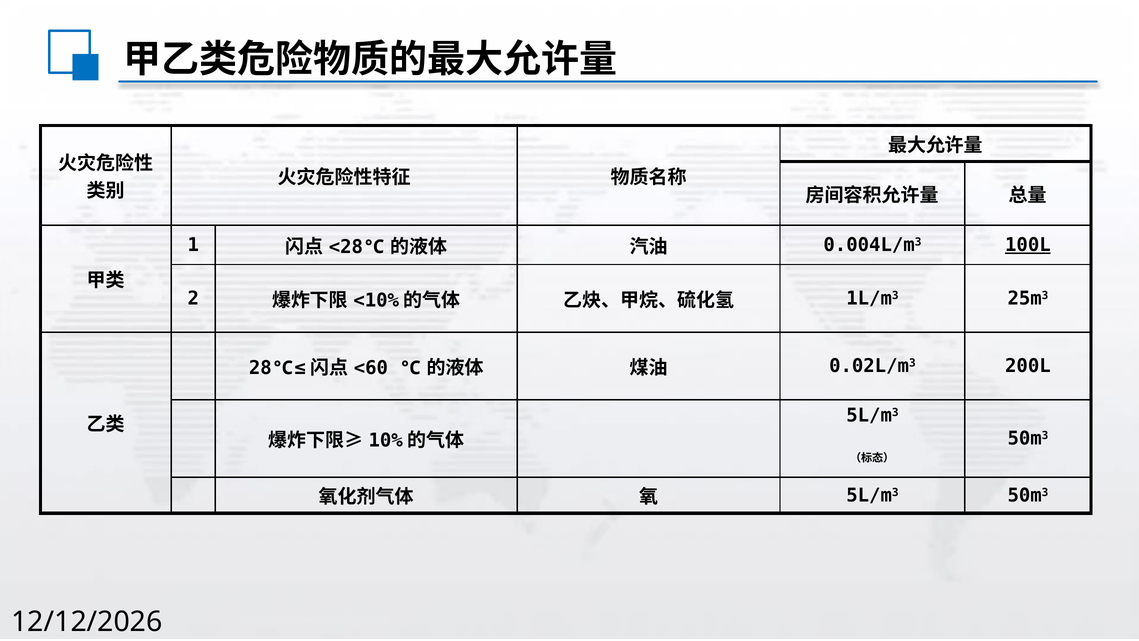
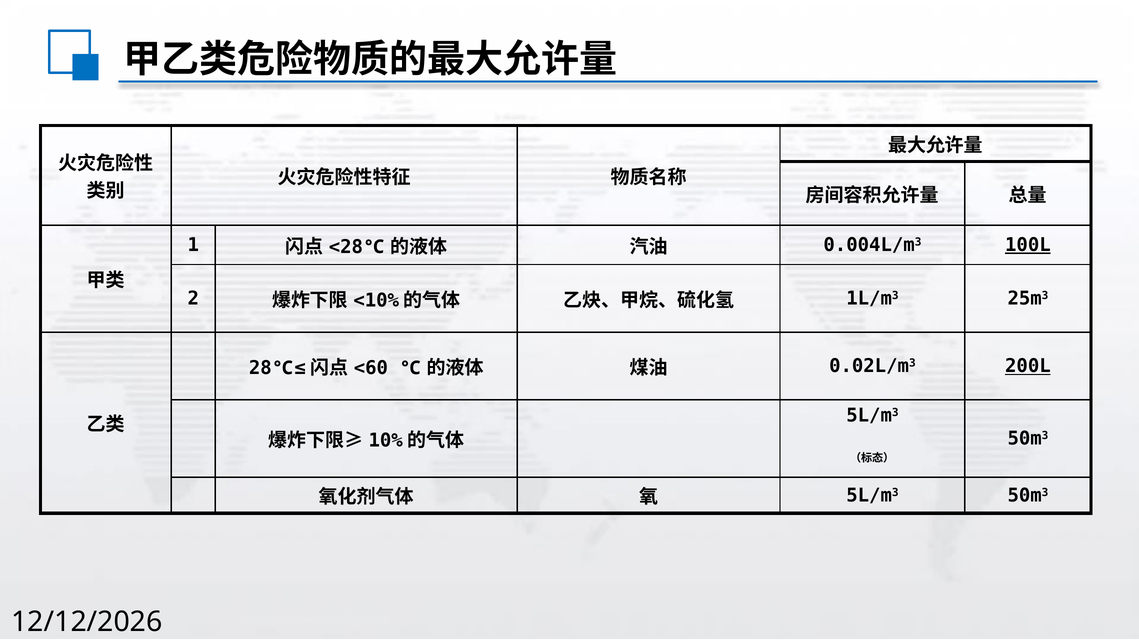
200L underline: none -> present
